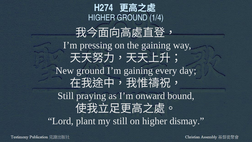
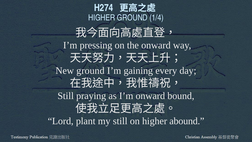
the gaining: gaining -> onward
dismay: dismay -> abound
